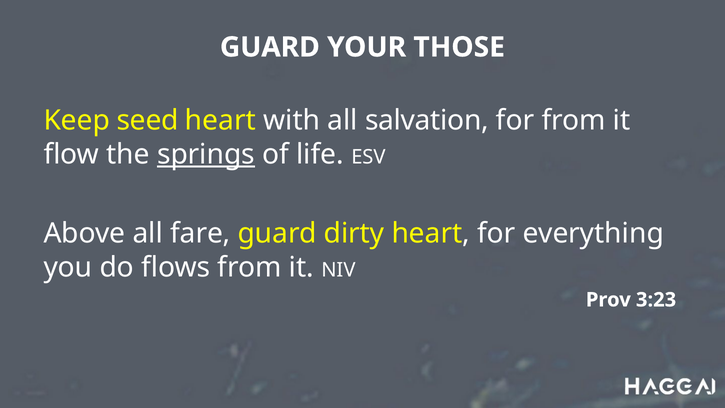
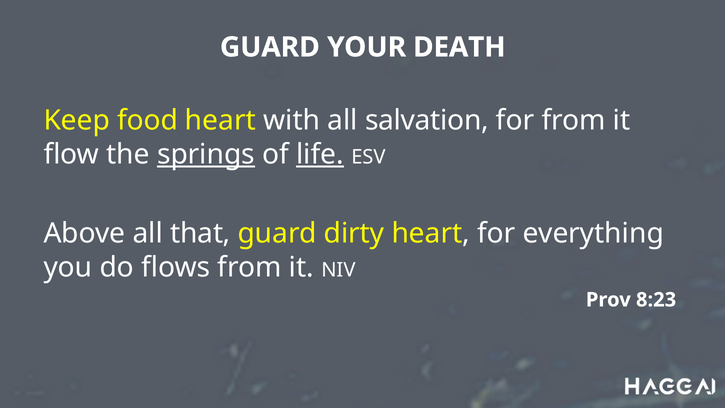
THOSE: THOSE -> DEATH
seed: seed -> food
life underline: none -> present
fare: fare -> that
3:23: 3:23 -> 8:23
